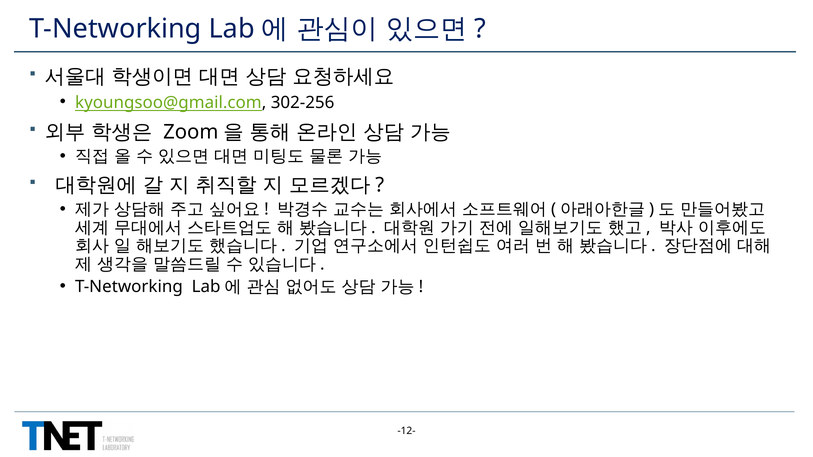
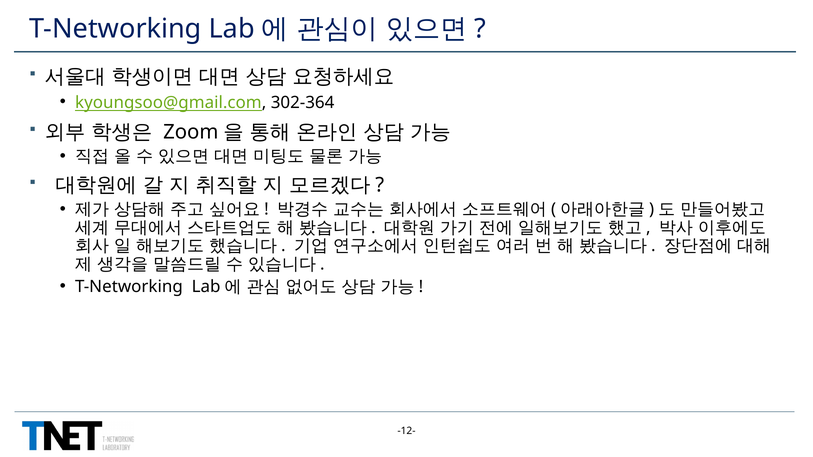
302-256: 302-256 -> 302-364
